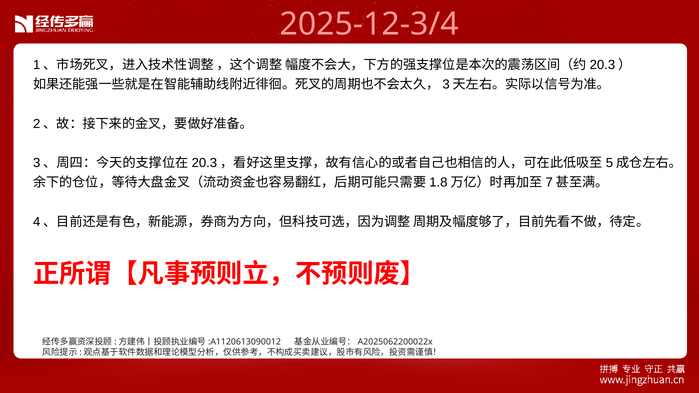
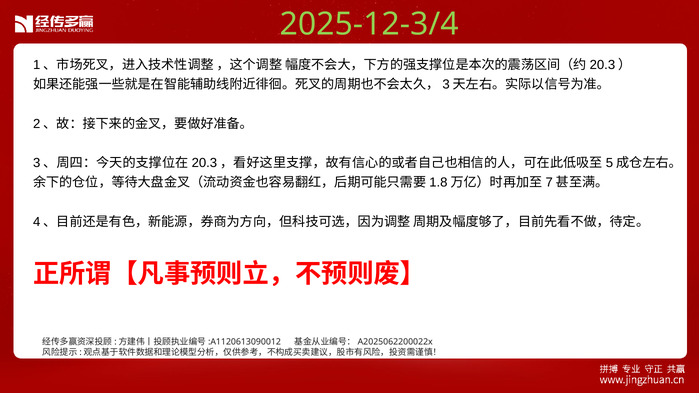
2025-12-3/4 colour: pink -> light green
